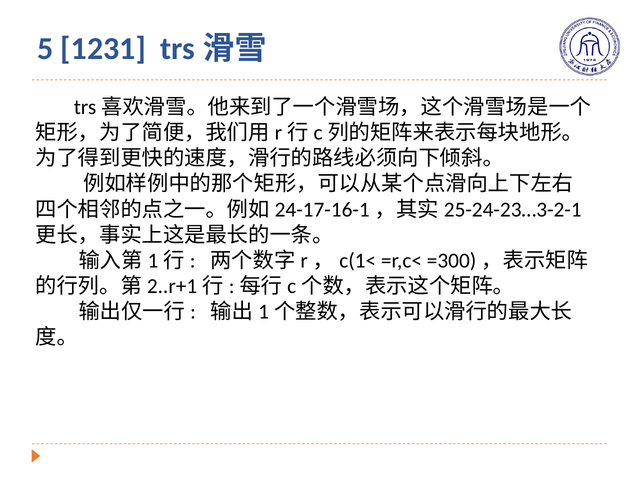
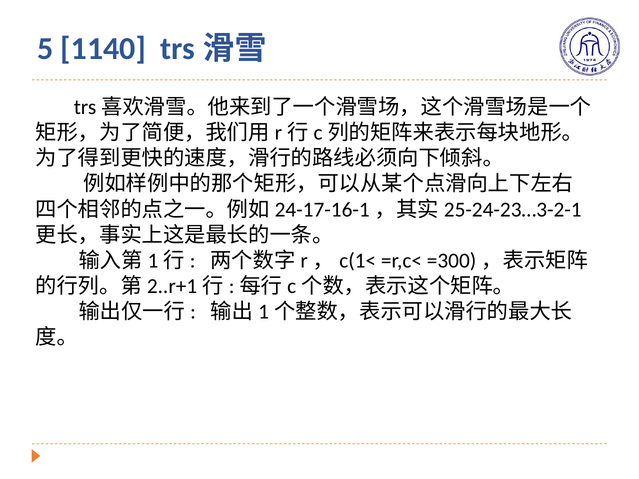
1231: 1231 -> 1140
